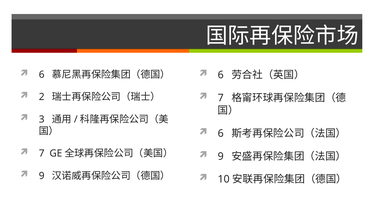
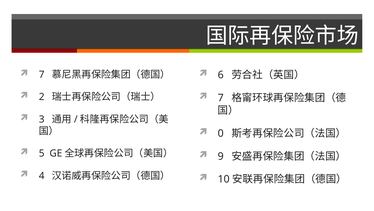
6 at (42, 74): 6 -> 7
6 at (221, 133): 6 -> 0
7 at (42, 153): 7 -> 5
9 at (42, 175): 9 -> 4
